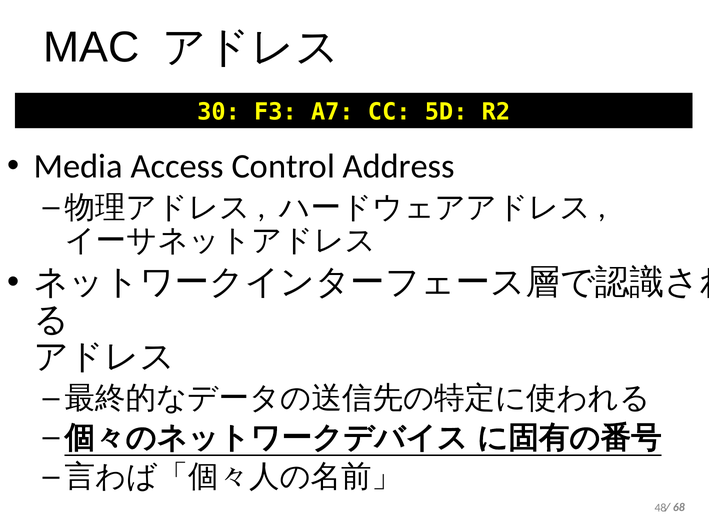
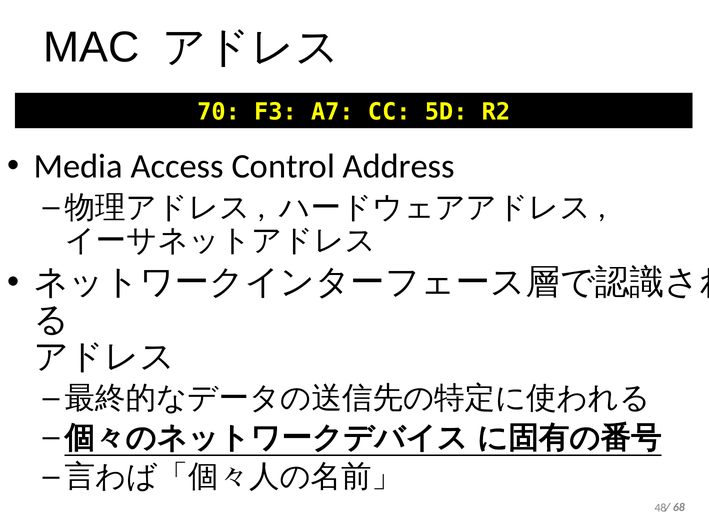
30: 30 -> 70
